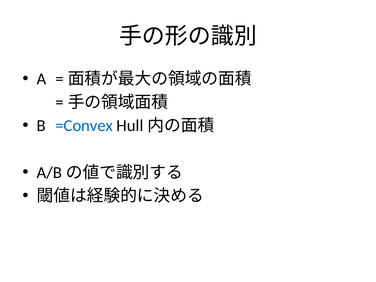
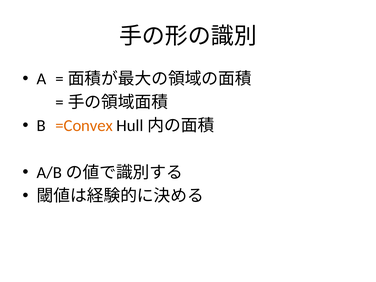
=Convex colour: blue -> orange
